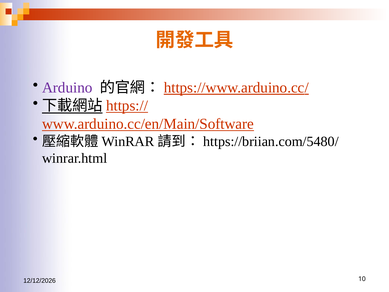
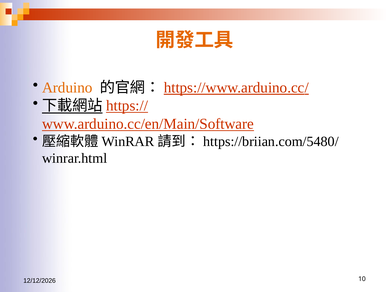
Arduino colour: purple -> orange
